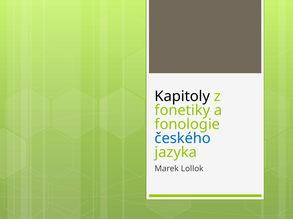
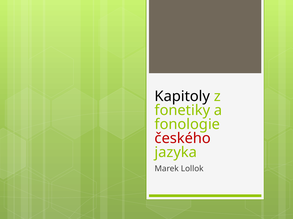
českého colour: blue -> red
